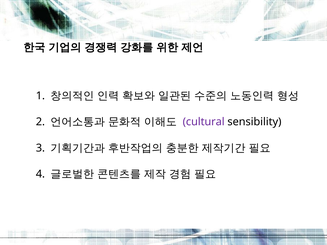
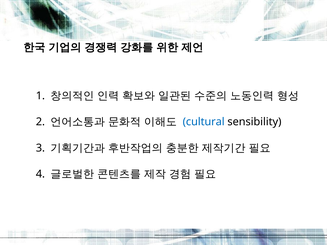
cultural colour: purple -> blue
